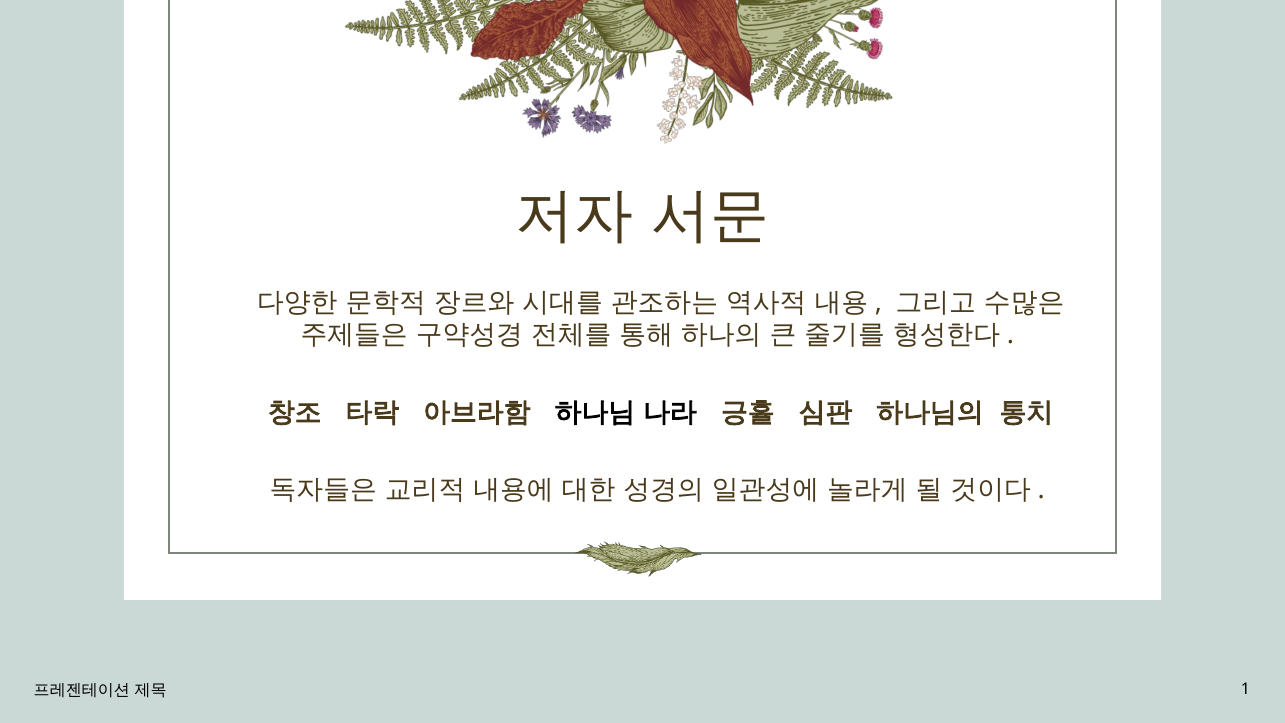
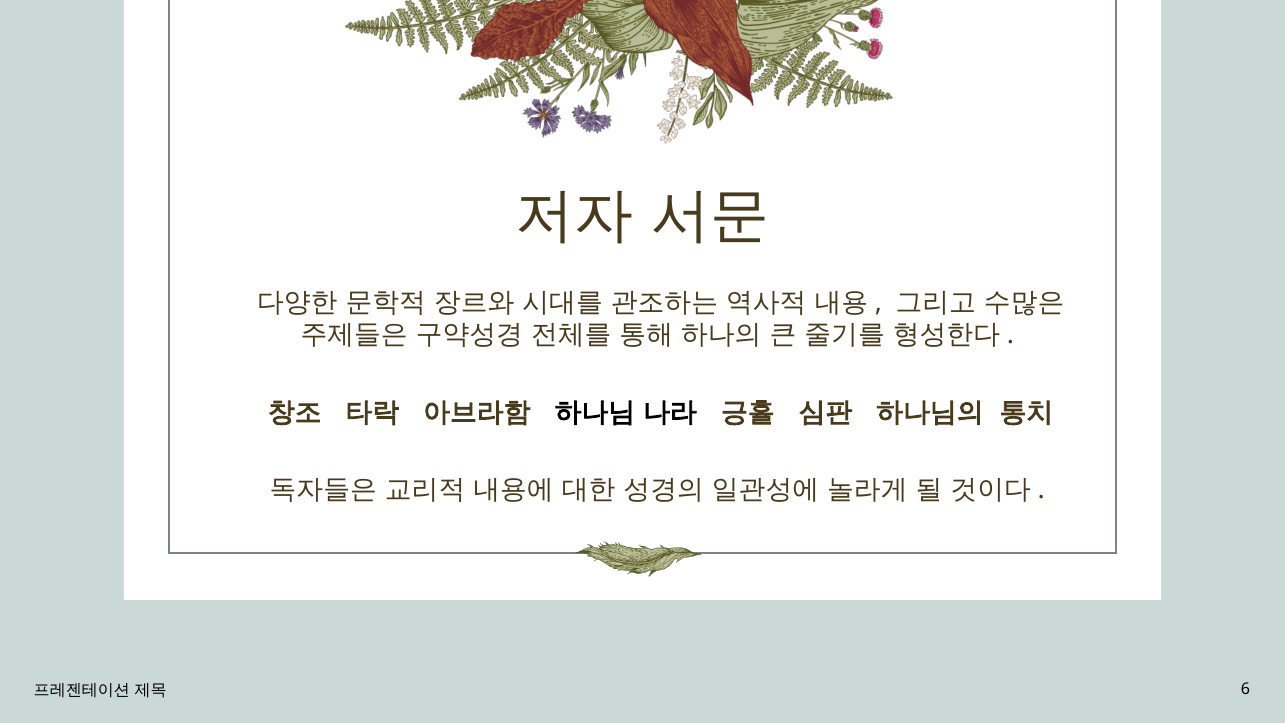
1: 1 -> 6
